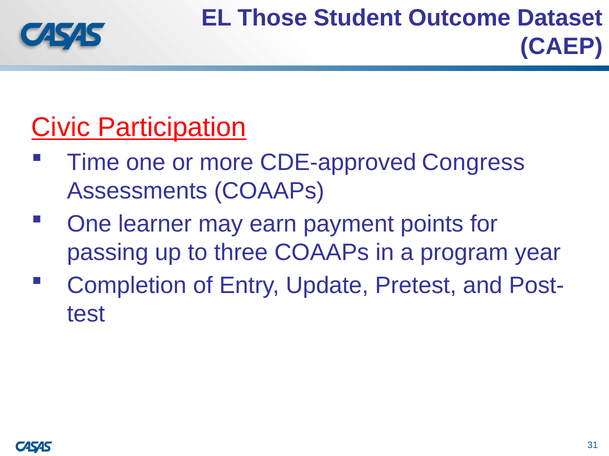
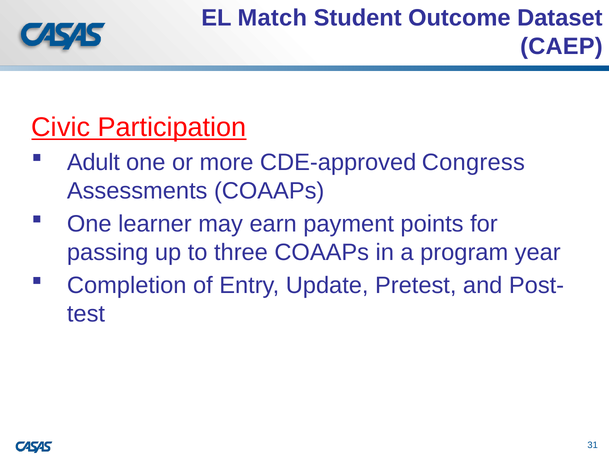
Those: Those -> Match
Time: Time -> Adult
